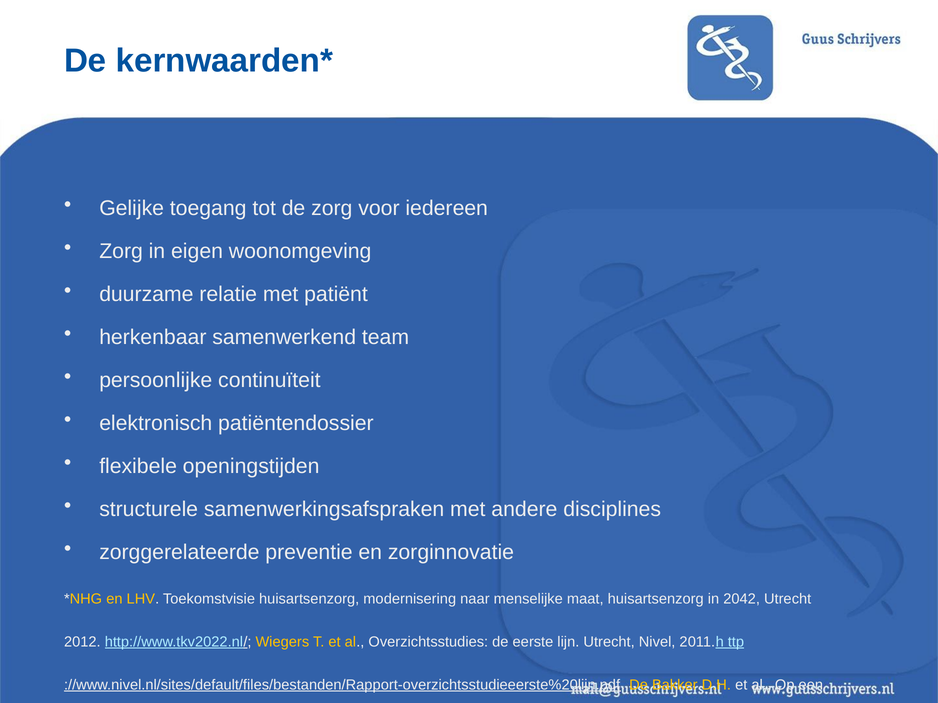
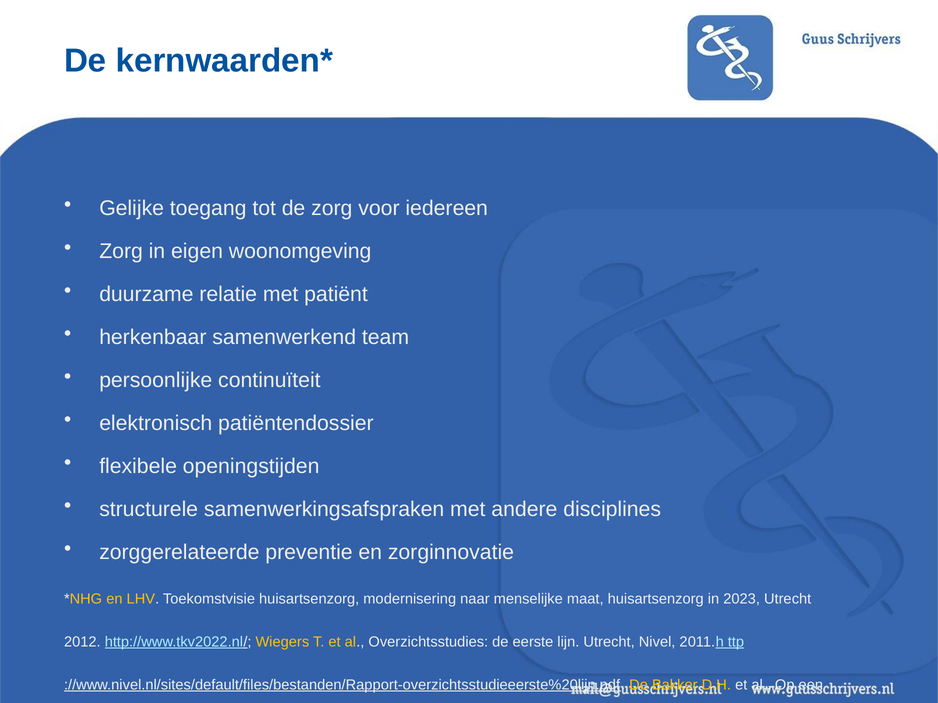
2042: 2042 -> 2023
